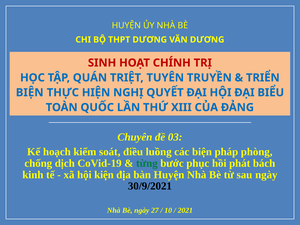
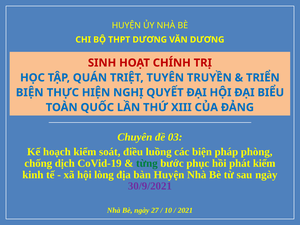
phát bách: bách -> kiểm
kiện: kiện -> lòng
30/9/2021 colour: black -> purple
